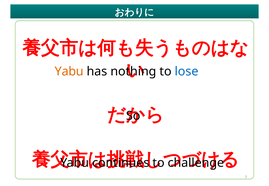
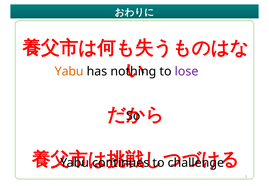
lose colour: blue -> purple
